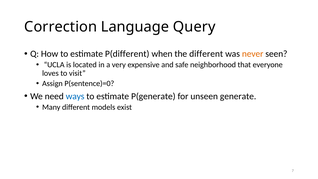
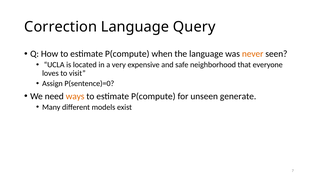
How to estimate P(different: P(different -> P(compute
the different: different -> language
ways colour: blue -> orange
P(generate at (153, 96): P(generate -> P(compute
